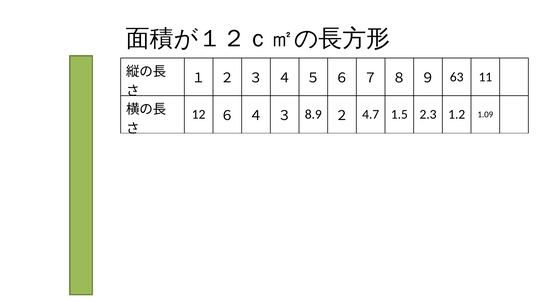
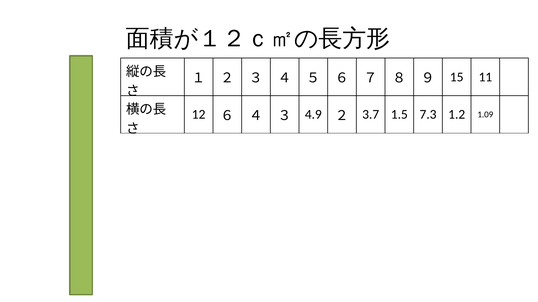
63: 63 -> 15
8.9: 8.9 -> 4.9
4.7: 4.7 -> 3.7
2.3: 2.3 -> 7.3
